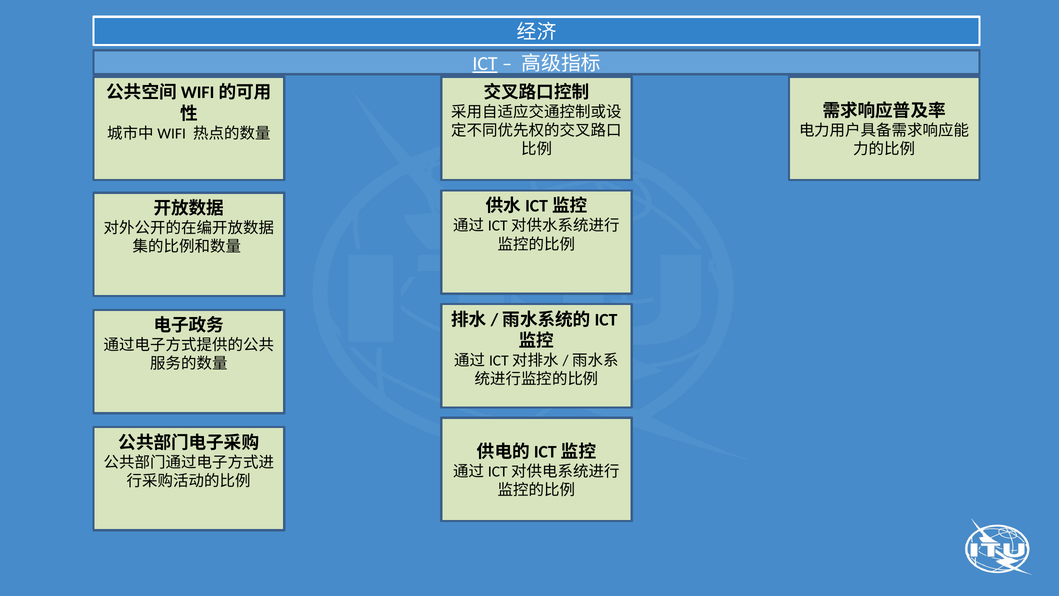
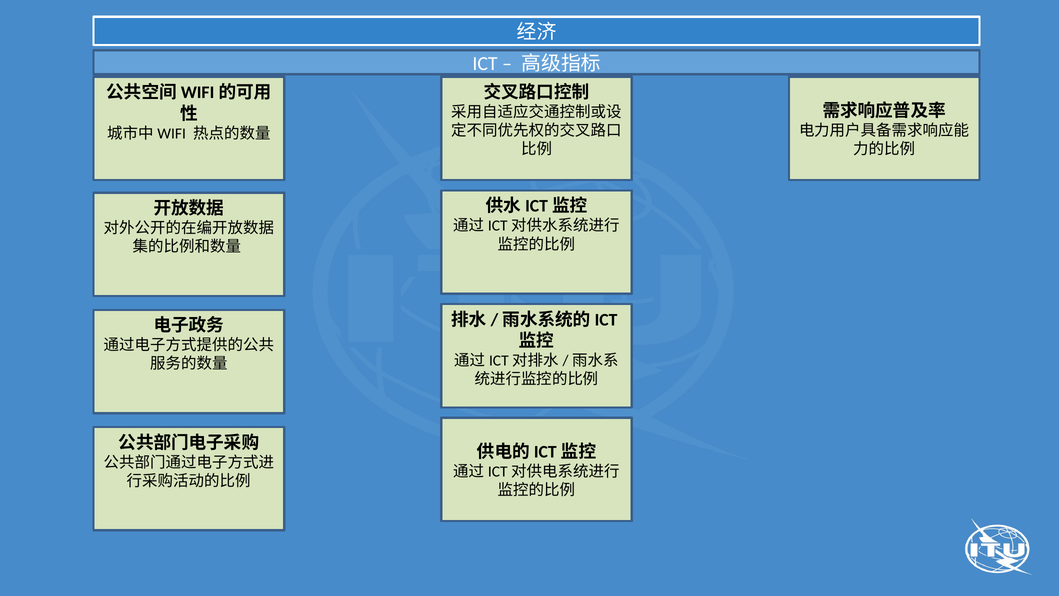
ICT underline: present -> none
